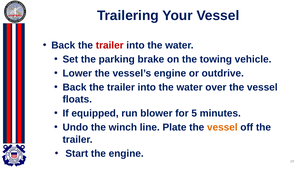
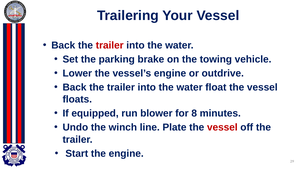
over: over -> float
5: 5 -> 8
vessel at (222, 127) colour: orange -> red
